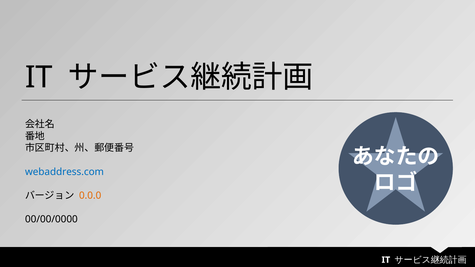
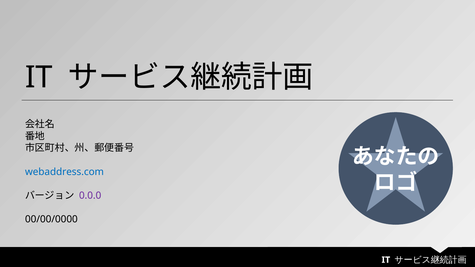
0.0.0 colour: orange -> purple
